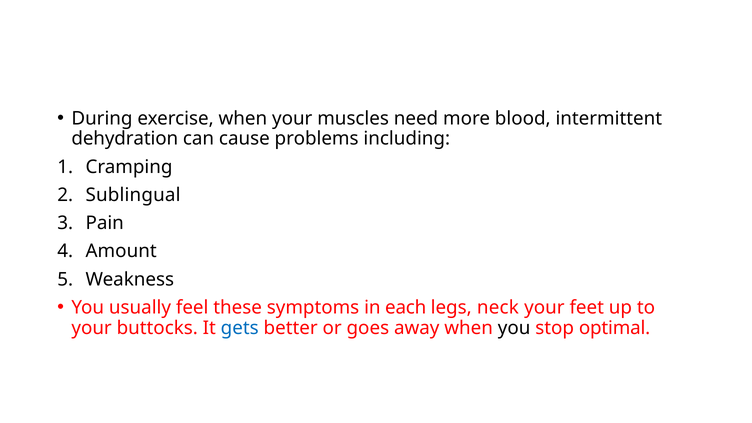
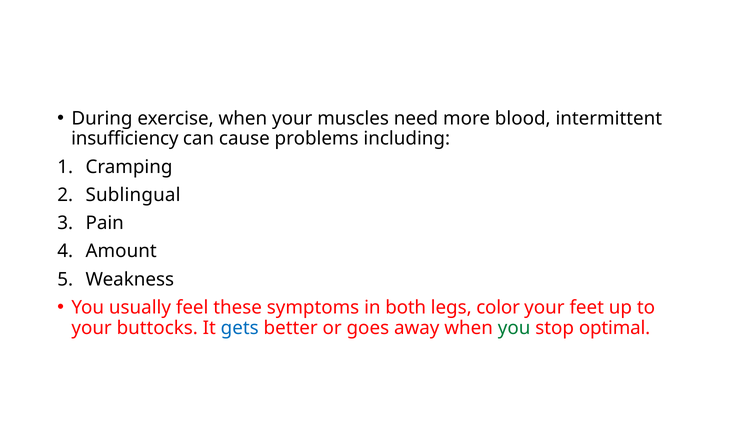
dehydration: dehydration -> insufficiency
each: each -> both
neck: neck -> color
you at (514, 328) colour: black -> green
